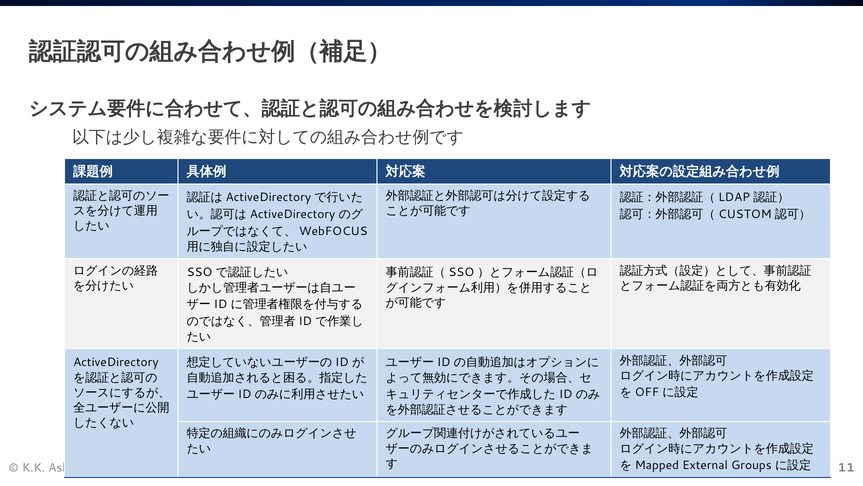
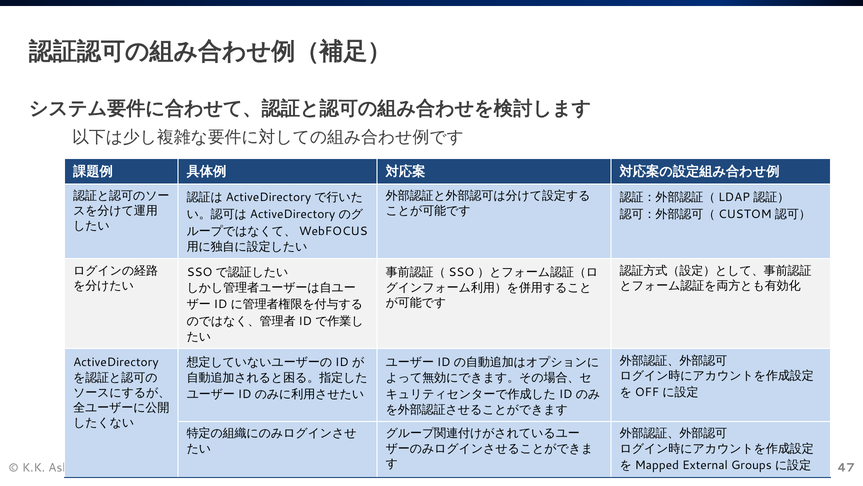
11: 11 -> 47
